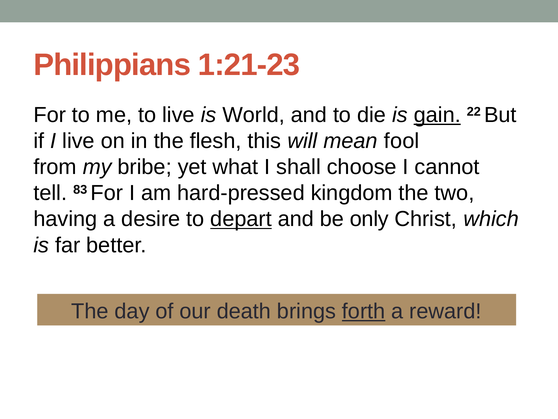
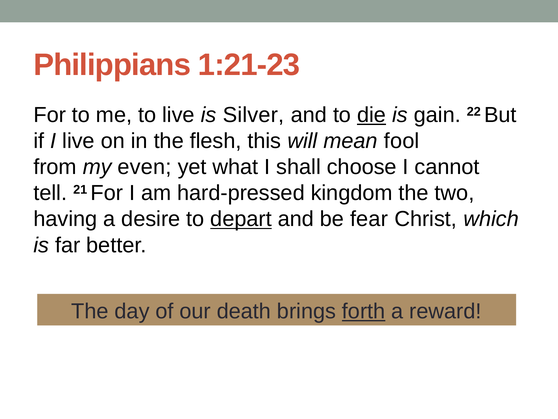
World: World -> Silver
die underline: none -> present
gain underline: present -> none
bribe: bribe -> even
83: 83 -> 21
only: only -> fear
